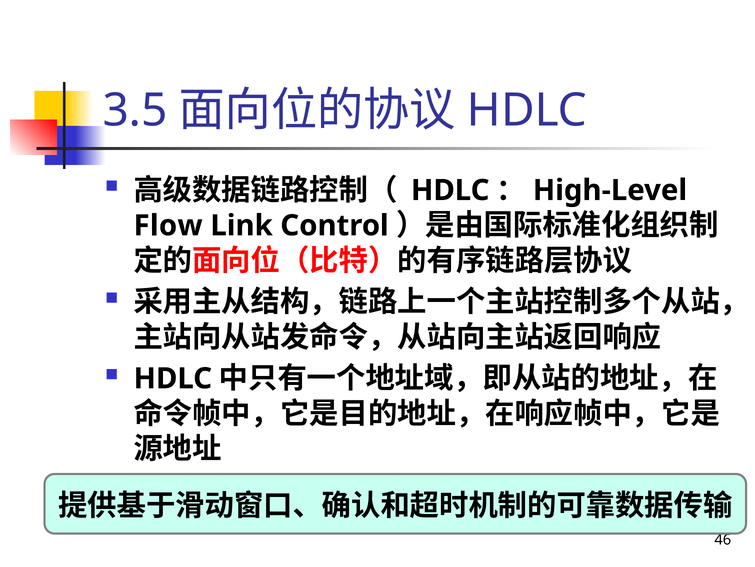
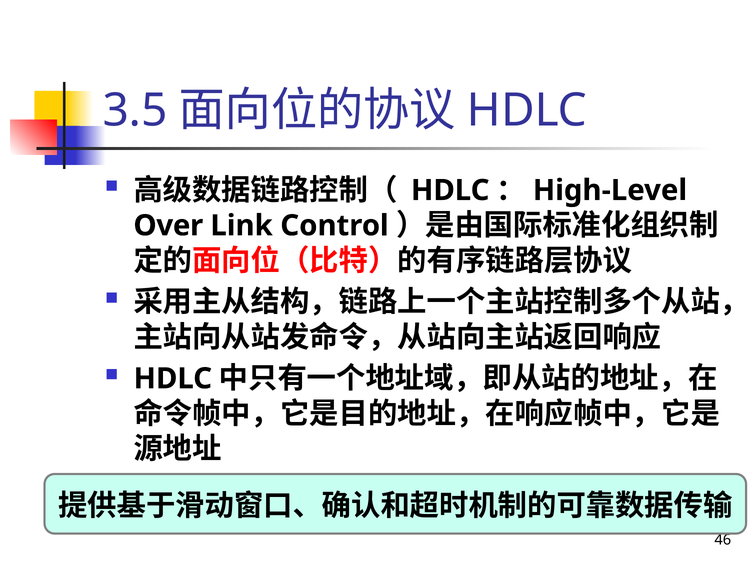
Flow: Flow -> Over
